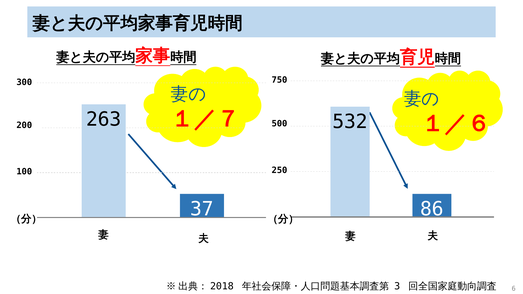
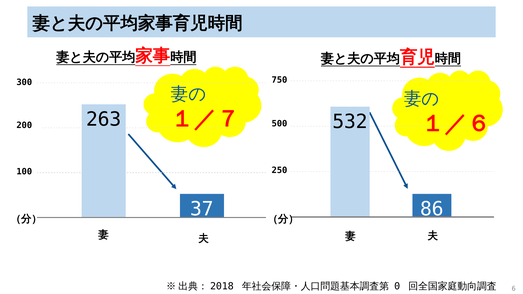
3: 3 -> 0
